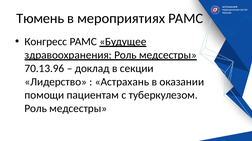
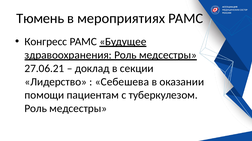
70.13.96: 70.13.96 -> 27.06.21
Астрахань: Астрахань -> Себешева
